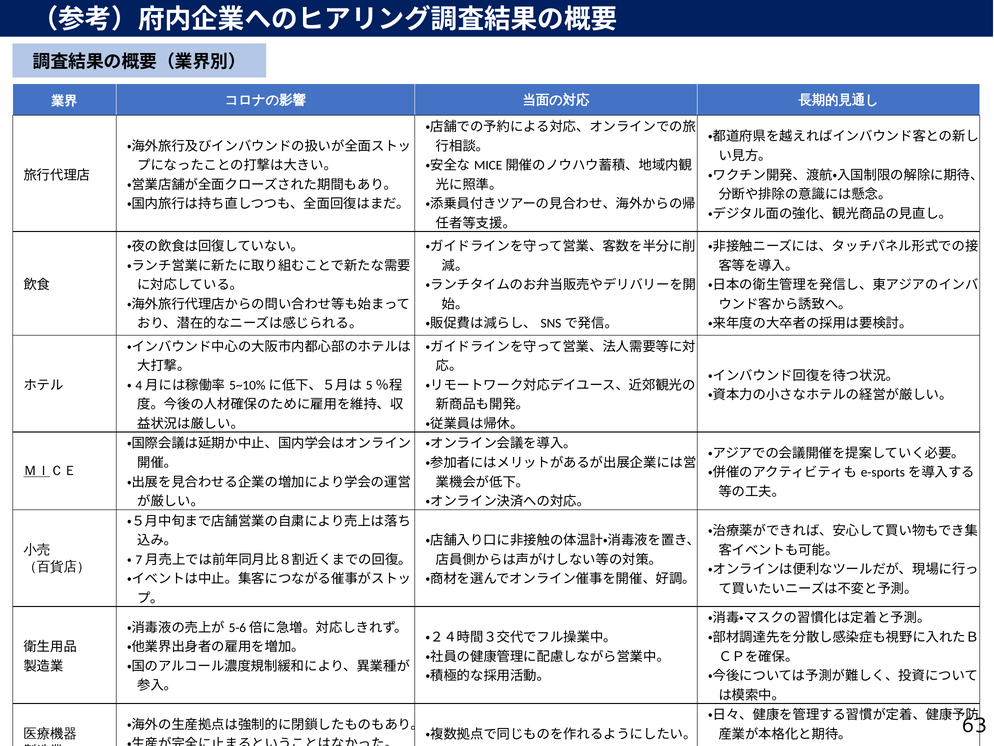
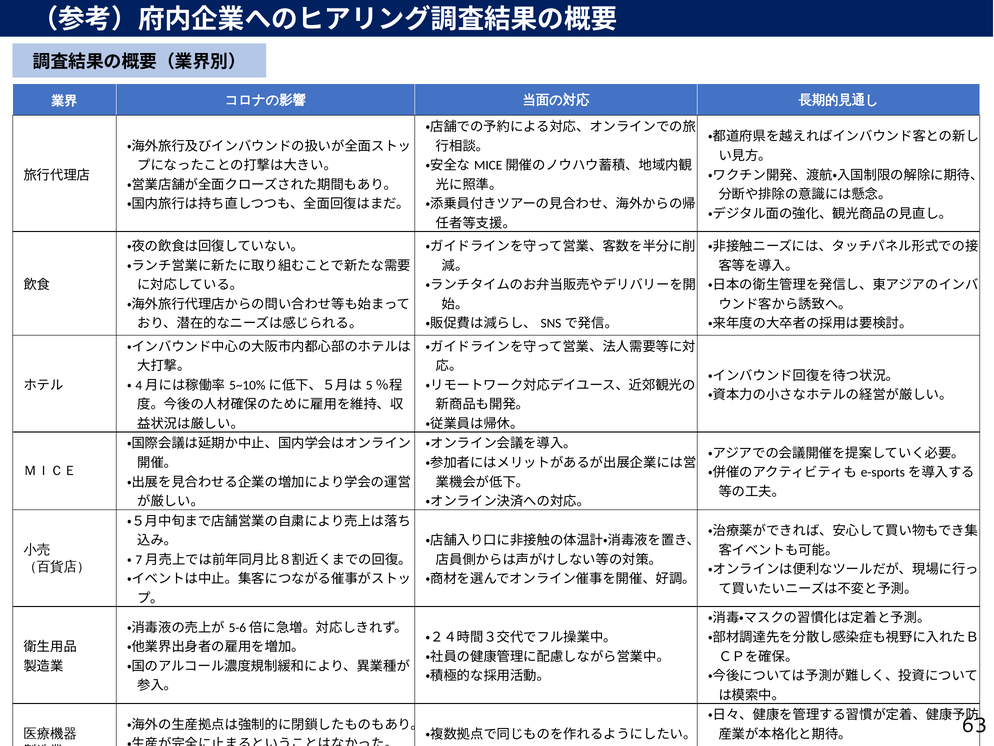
ＭＩＣＥ underline: present -> none
